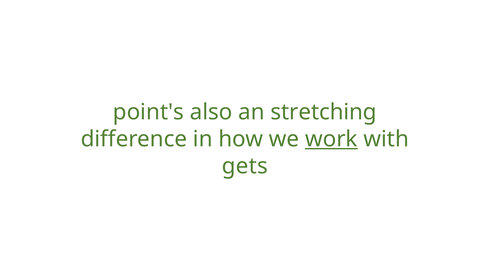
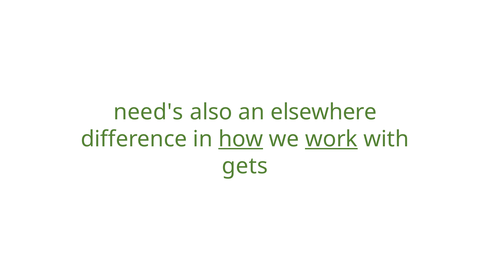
point's: point's -> need's
stretching: stretching -> elsewhere
how underline: none -> present
